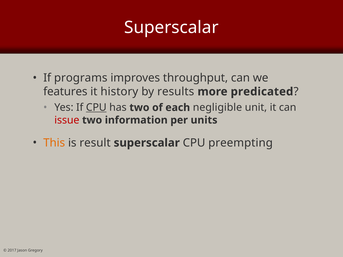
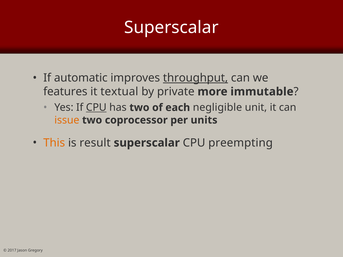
programs: programs -> automatic
throughput underline: none -> present
history: history -> textual
results: results -> private
predicated: predicated -> immutable
issue colour: red -> orange
information: information -> coprocessor
